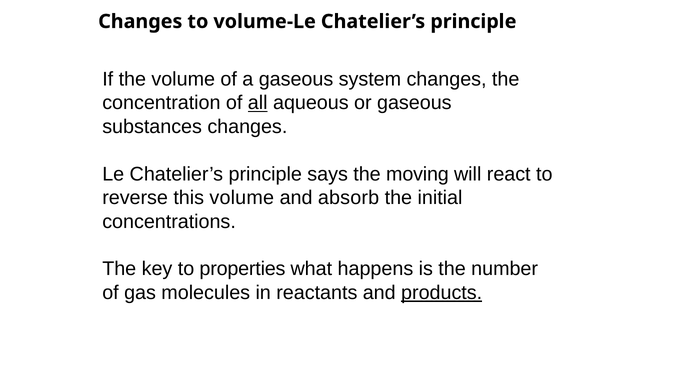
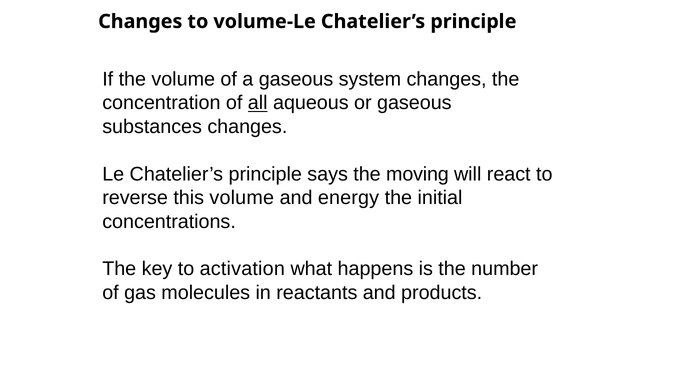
absorb: absorb -> energy
properties: properties -> activation
products underline: present -> none
